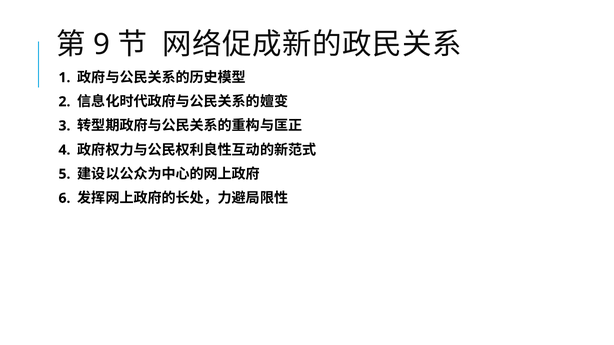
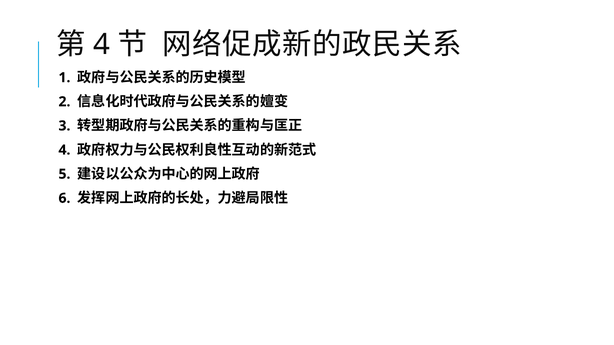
9 at (102, 45): 9 -> 4
